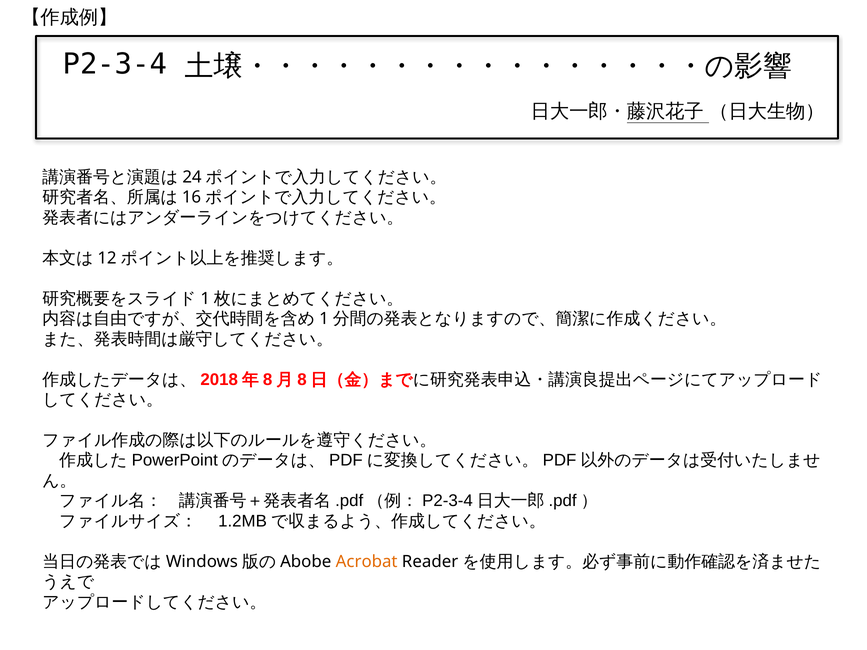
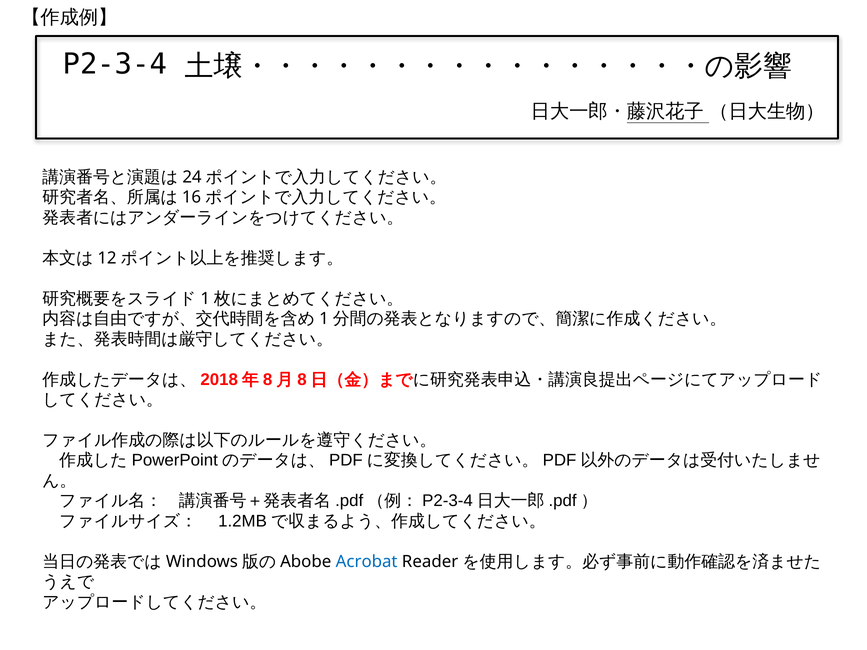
Acrobat colour: orange -> blue
